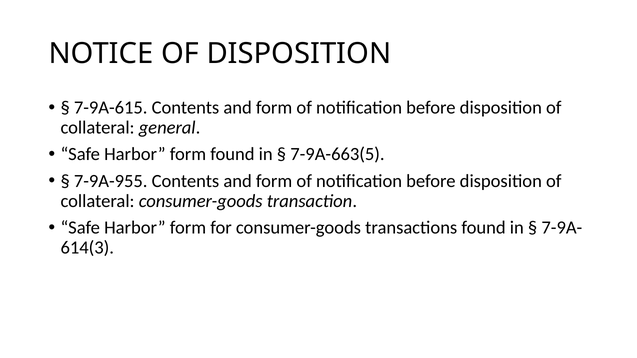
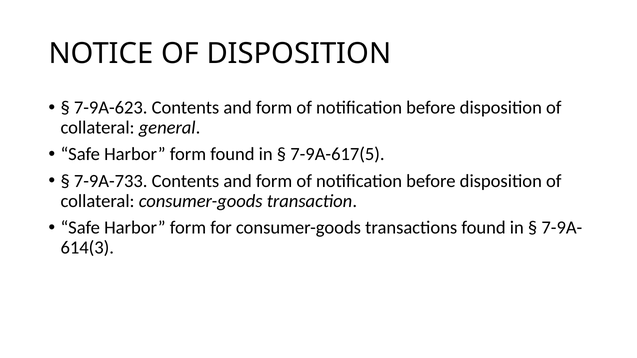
7-9A-615: 7-9A-615 -> 7-9A-623
7-9A-663(5: 7-9A-663(5 -> 7-9A-617(5
7-9A-955: 7-9A-955 -> 7-9A-733
